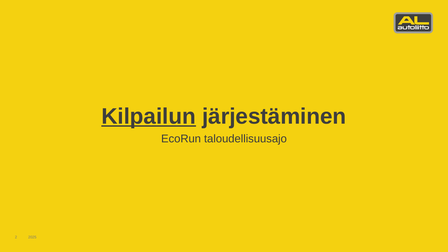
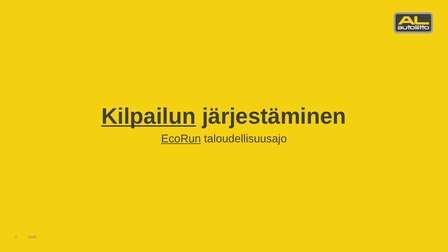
EcoRun underline: none -> present
